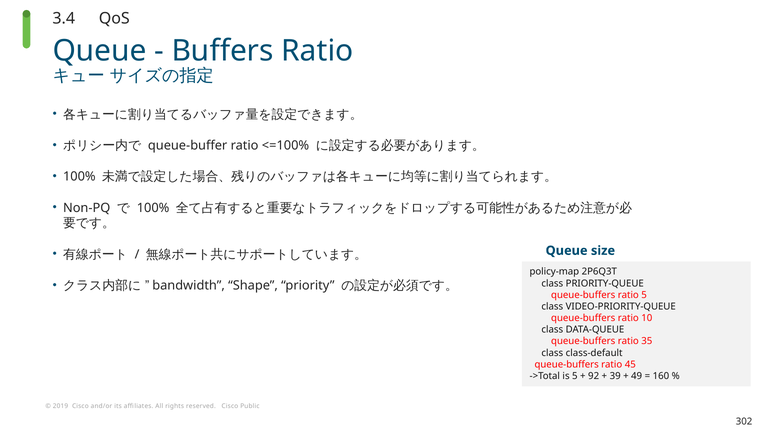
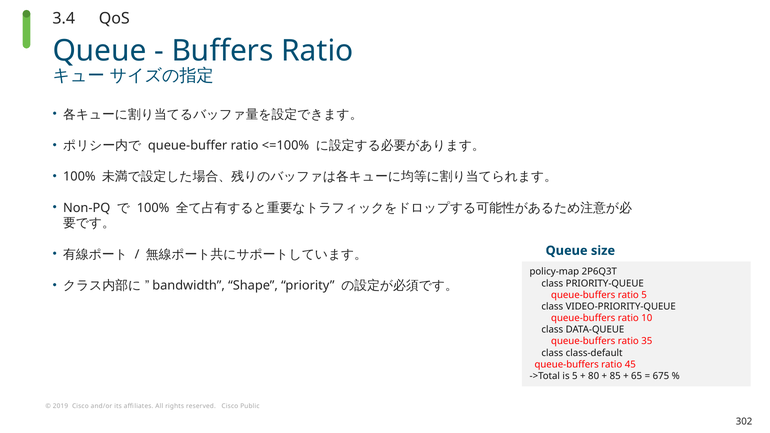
92: 92 -> 80
39: 39 -> 85
49: 49 -> 65
160: 160 -> 675
